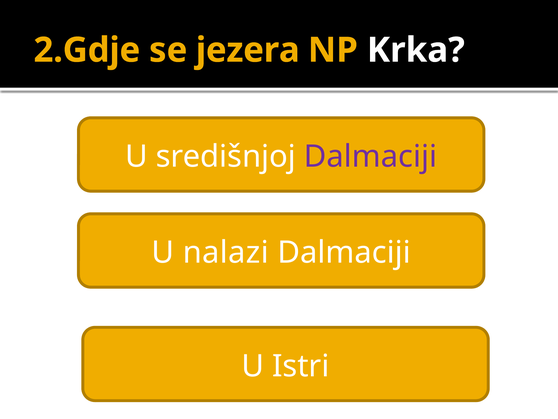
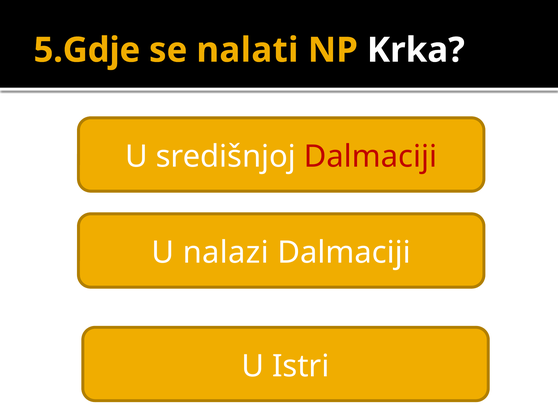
2.Gdje: 2.Gdje -> 5.Gdje
jezera: jezera -> nalati
Dalmaciji at (371, 156) colour: purple -> red
